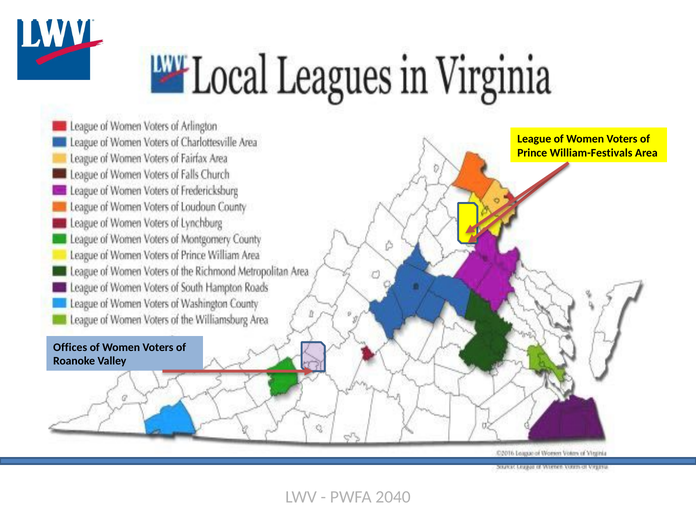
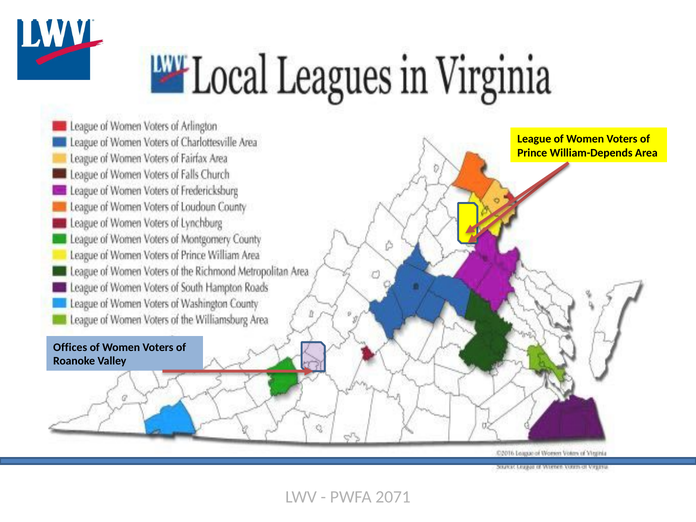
William-Festivals: William-Festivals -> William-Depends
2040: 2040 -> 2071
